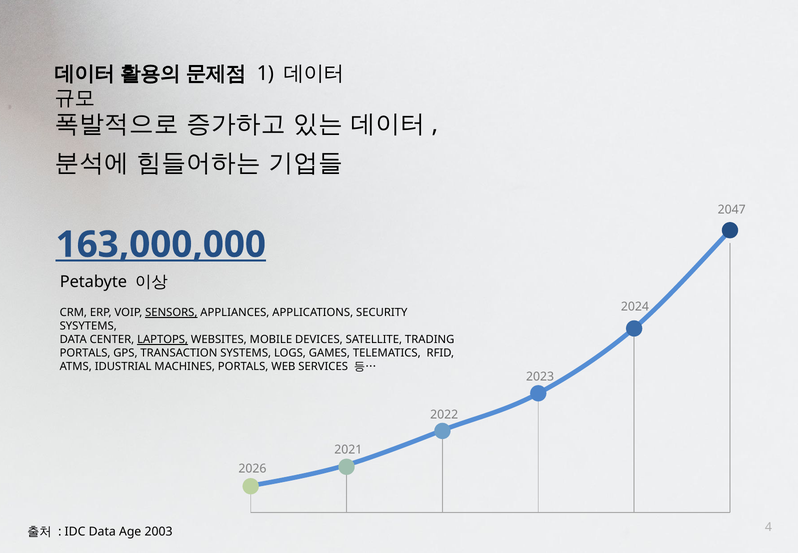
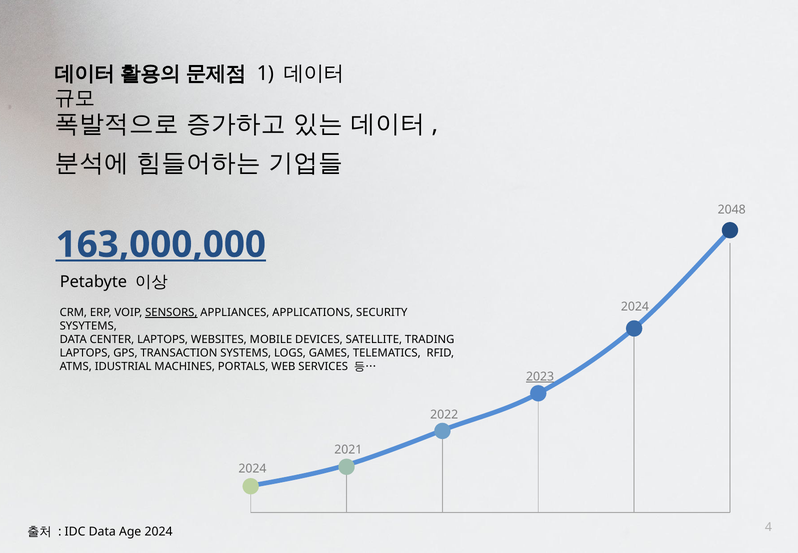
2047: 2047 -> 2048
LAPTOPS at (163, 339) underline: present -> none
PORTALS at (85, 353): PORTALS -> LAPTOPS
2023 underline: none -> present
2026 at (252, 468): 2026 -> 2024
Age 2003: 2003 -> 2024
